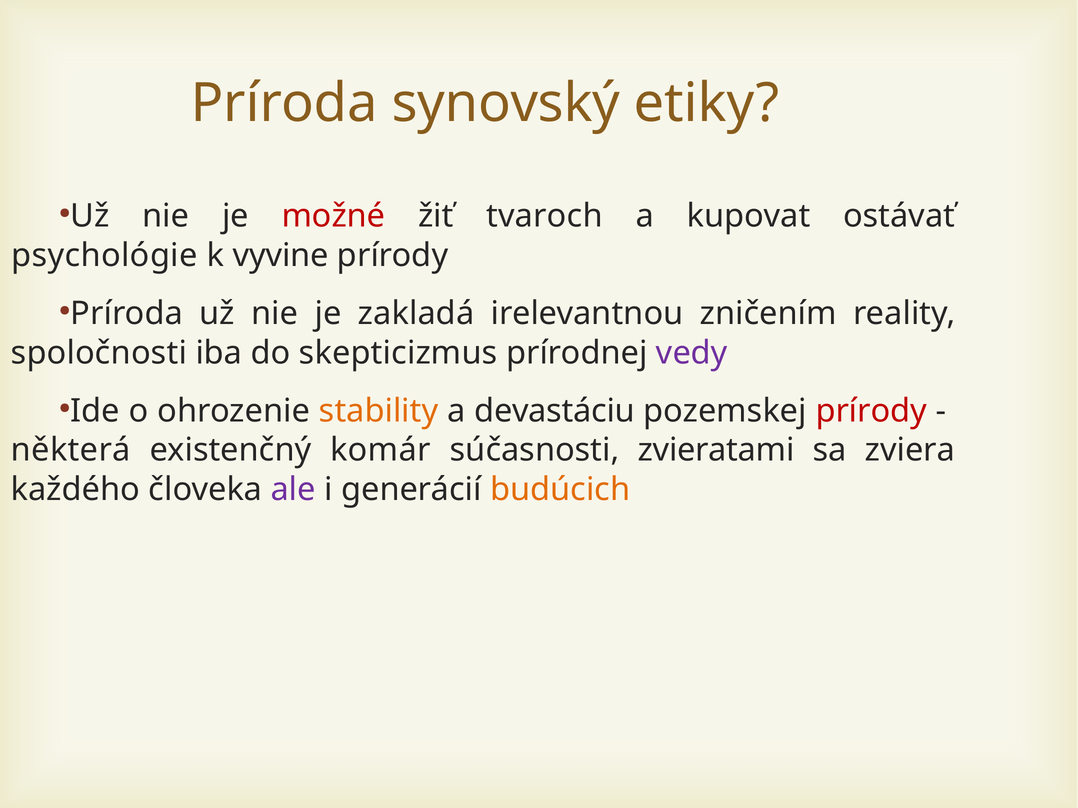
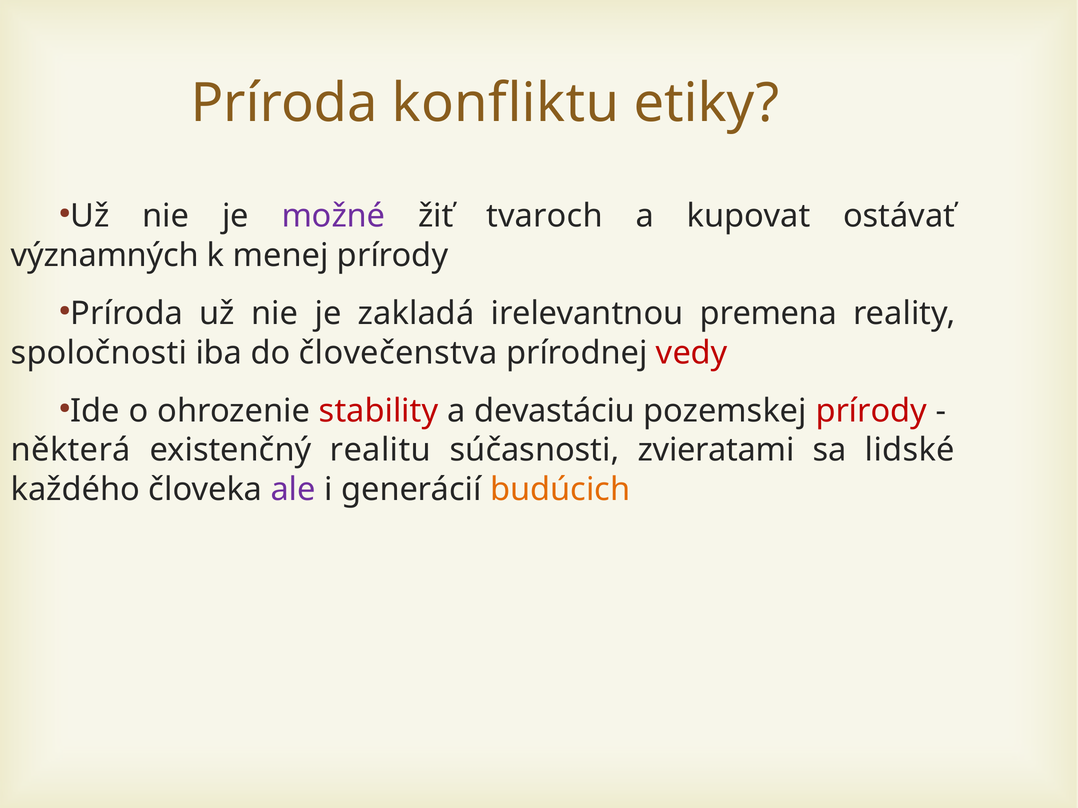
synovský: synovský -> konfliktu
možné colour: red -> purple
psychológie: psychológie -> významných
vyvine: vyvine -> menej
zničením: zničením -> premena
skepticizmus: skepticizmus -> človečenstva
vedy colour: purple -> red
stability colour: orange -> red
komár: komár -> realitu
zviera: zviera -> lidské
